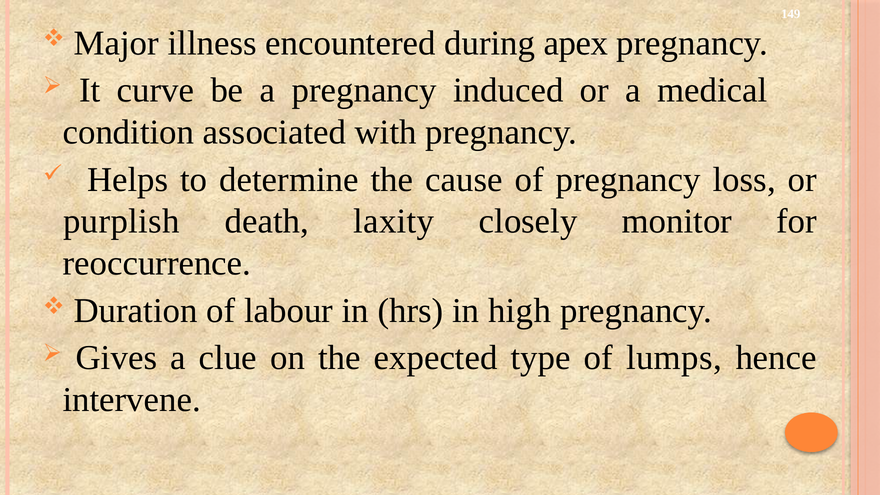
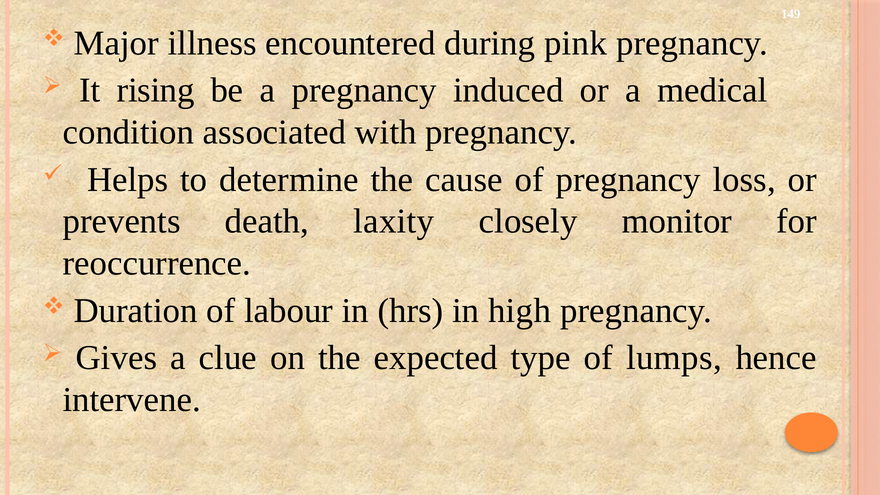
apex: apex -> pink
curve: curve -> rising
purplish: purplish -> prevents
